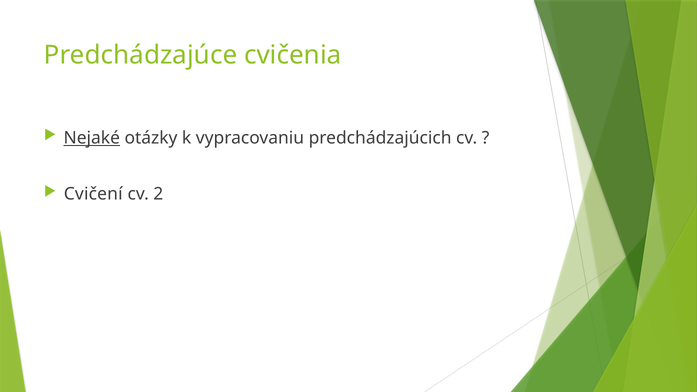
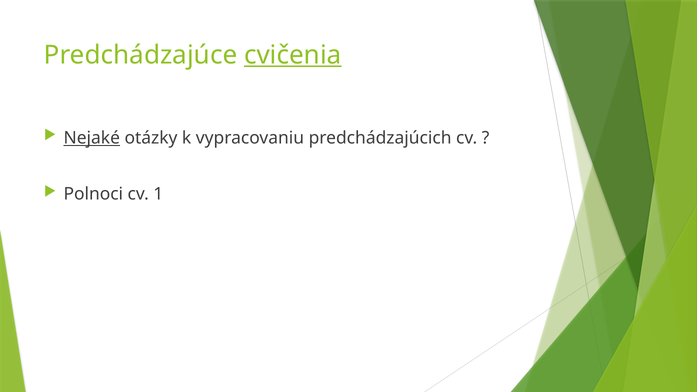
cvičenia underline: none -> present
Cvičení: Cvičení -> Polnoci
2: 2 -> 1
